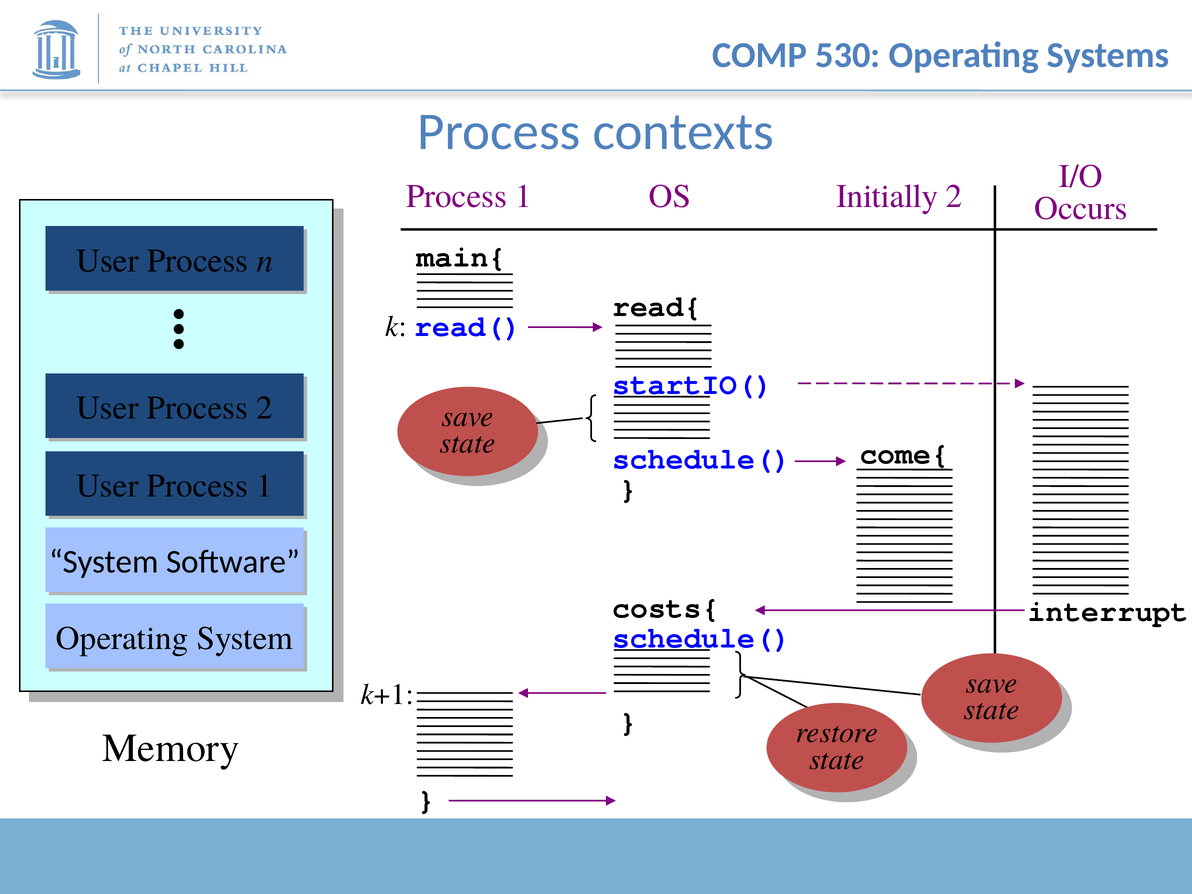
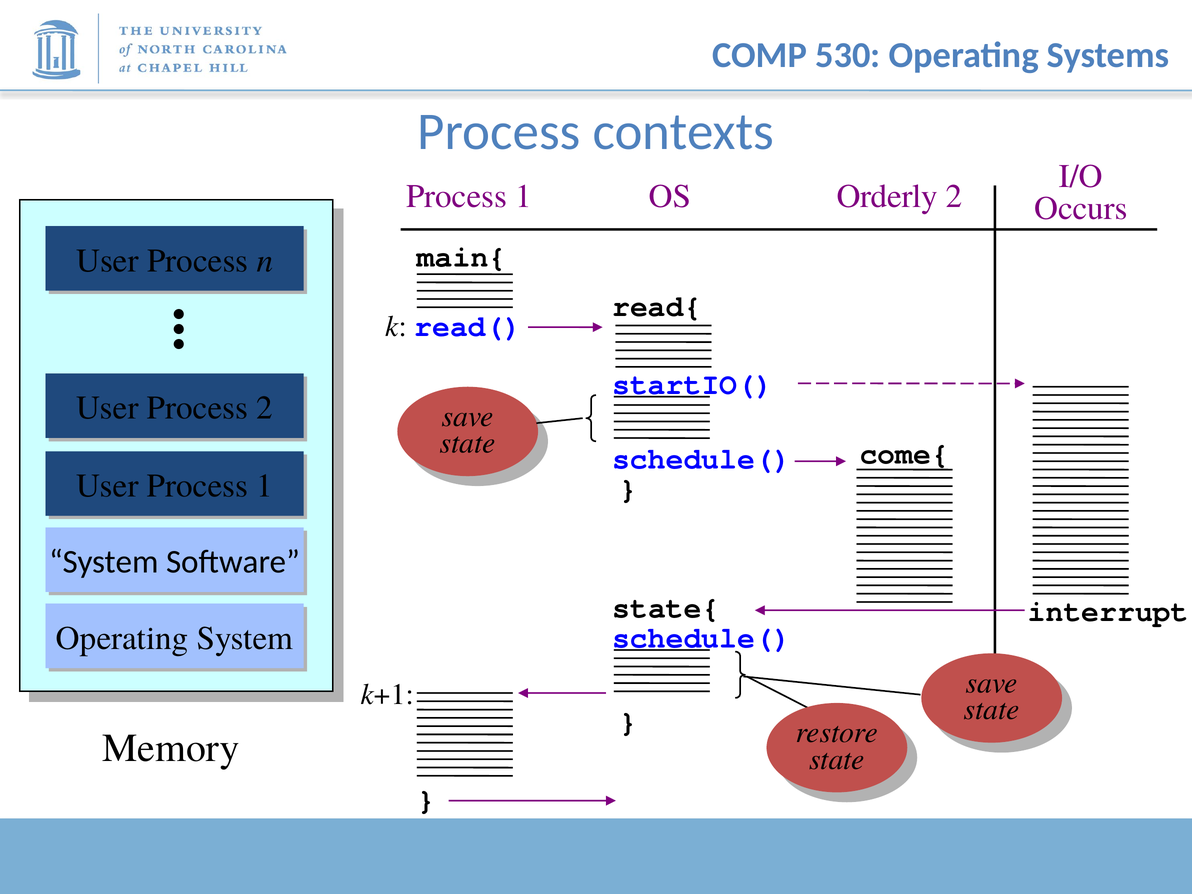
Initially: Initially -> Orderly
costs{: costs{ -> state{
